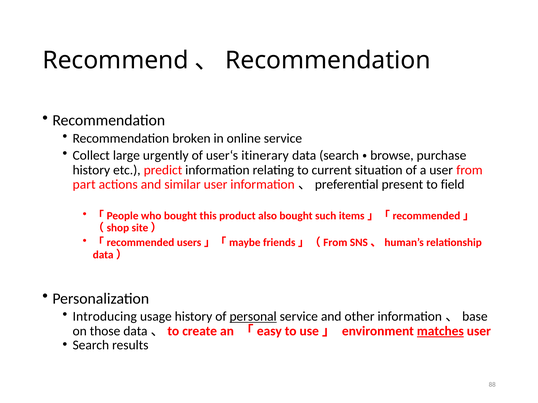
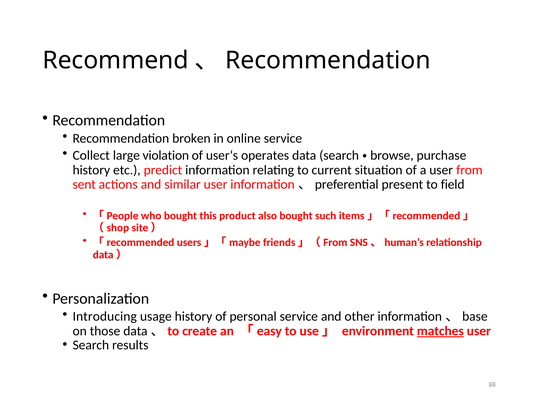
urgently: urgently -> violation
itinerary: itinerary -> operates
part: part -> sent
personal underline: present -> none
